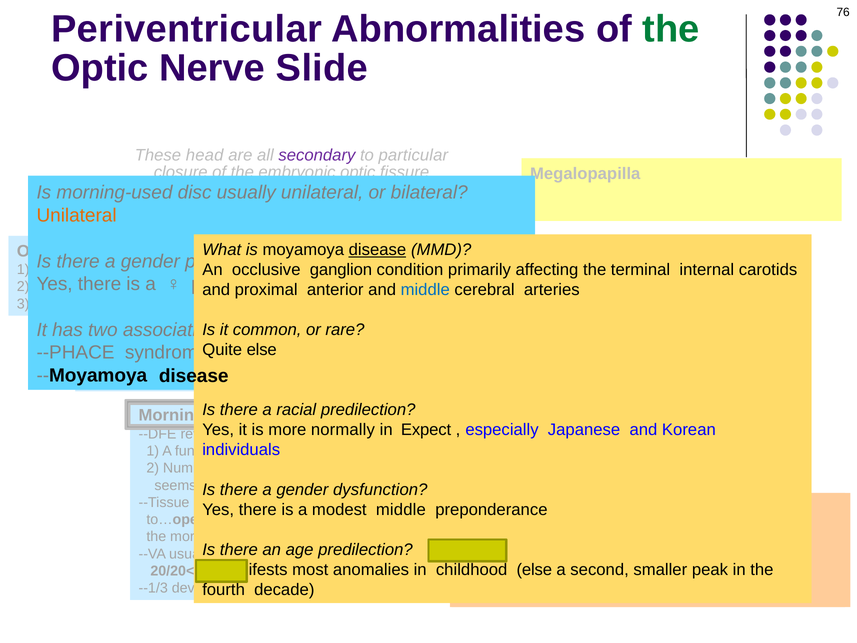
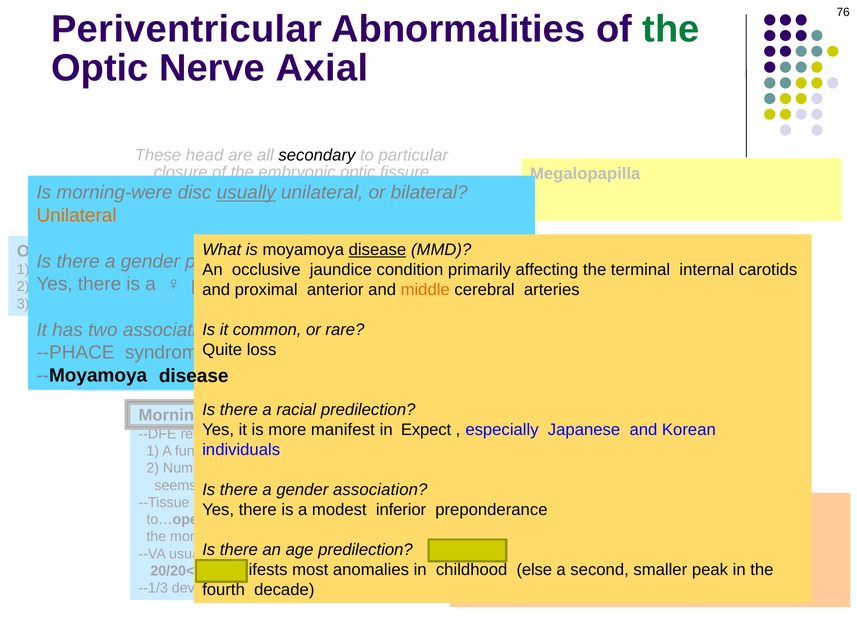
Slide: Slide -> Axial
secondary colour: purple -> black
morning-used: morning-used -> morning-were
usually underline: none -> present
ganglion: ganglion -> jaundice
middle at (425, 290) colour: blue -> orange
Quite else: else -> loss
more normally: normally -> manifest
dysfunction at (380, 490): dysfunction -> association
middle at (401, 510): middle -> inferior
